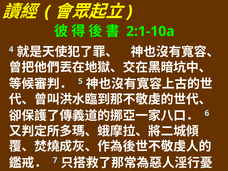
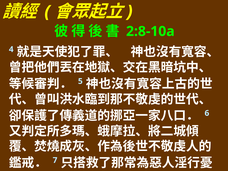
2:1-10a: 2:1-10a -> 2:8-10a
